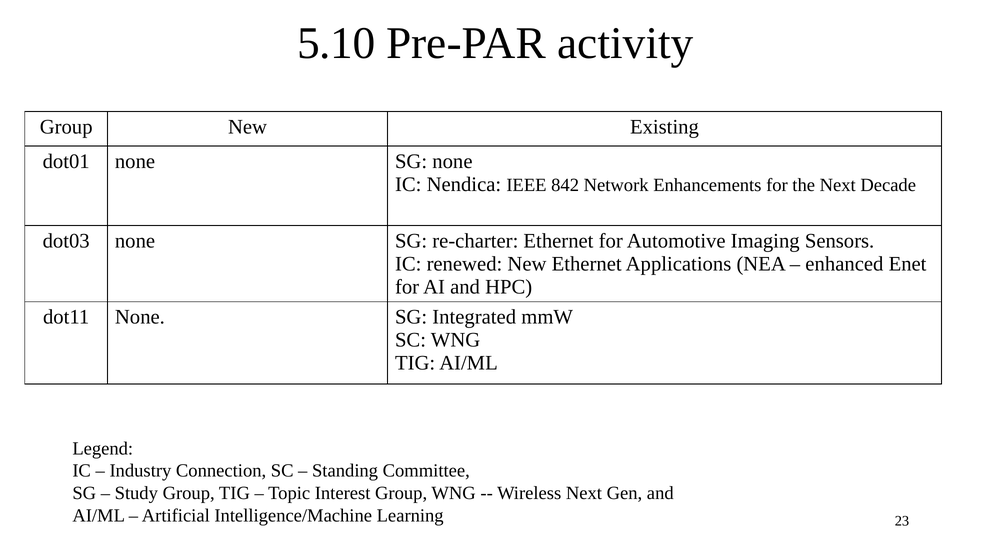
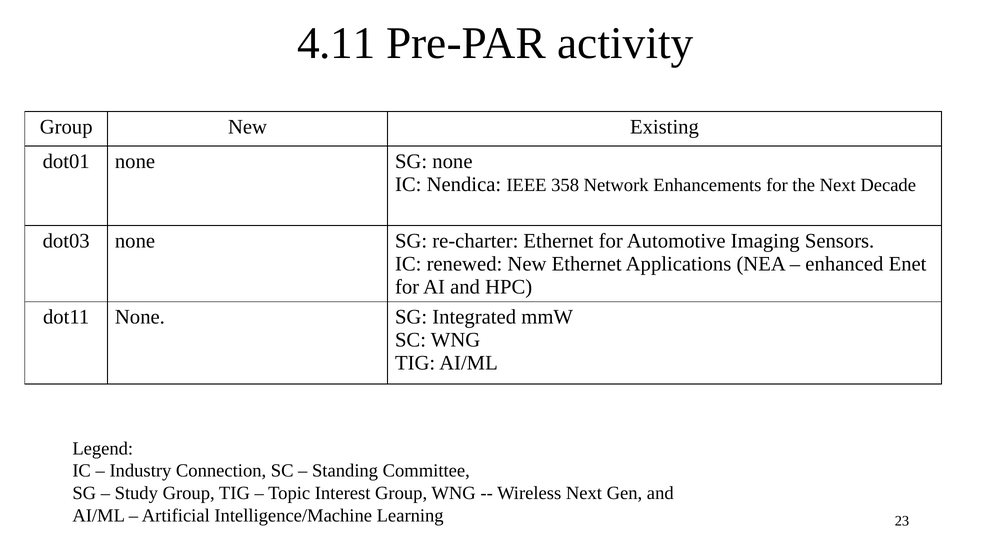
5.10: 5.10 -> 4.11
842: 842 -> 358
